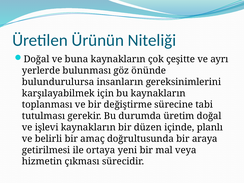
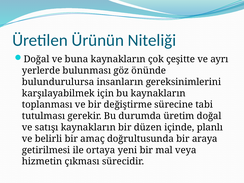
işlevi: işlevi -> satışı
